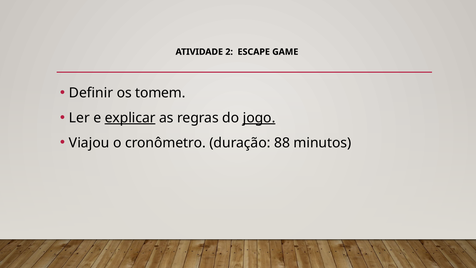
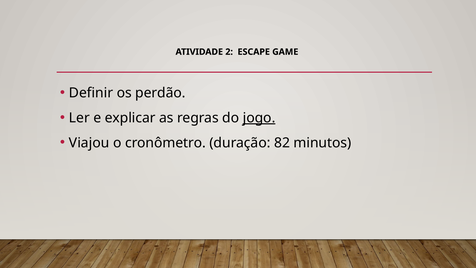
tomem: tomem -> perdão
explicar underline: present -> none
88: 88 -> 82
